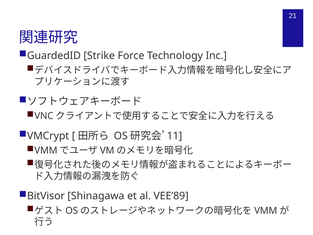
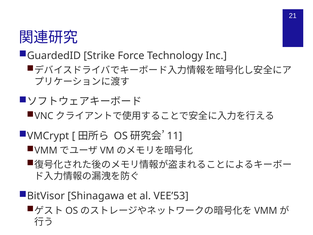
VEE’89: VEE’89 -> VEE’53
